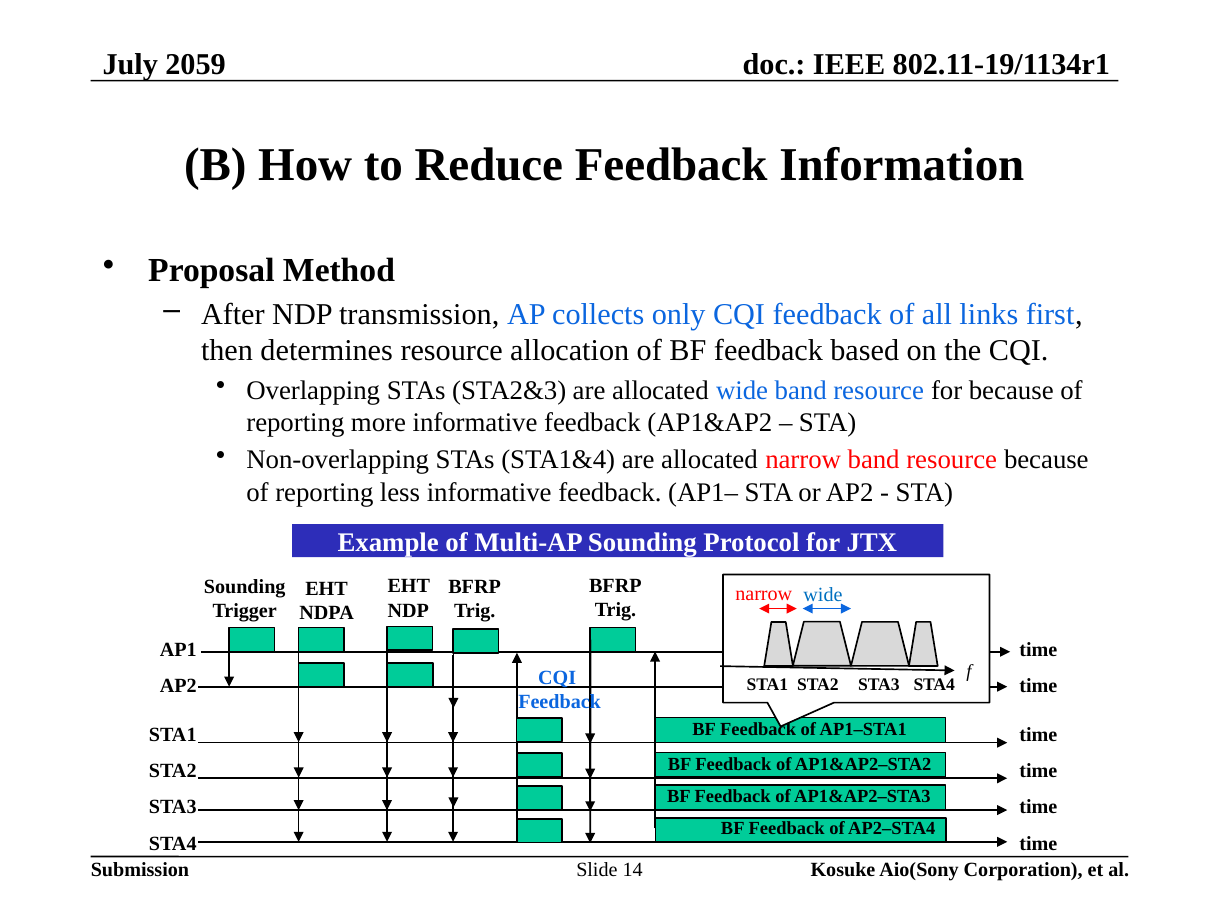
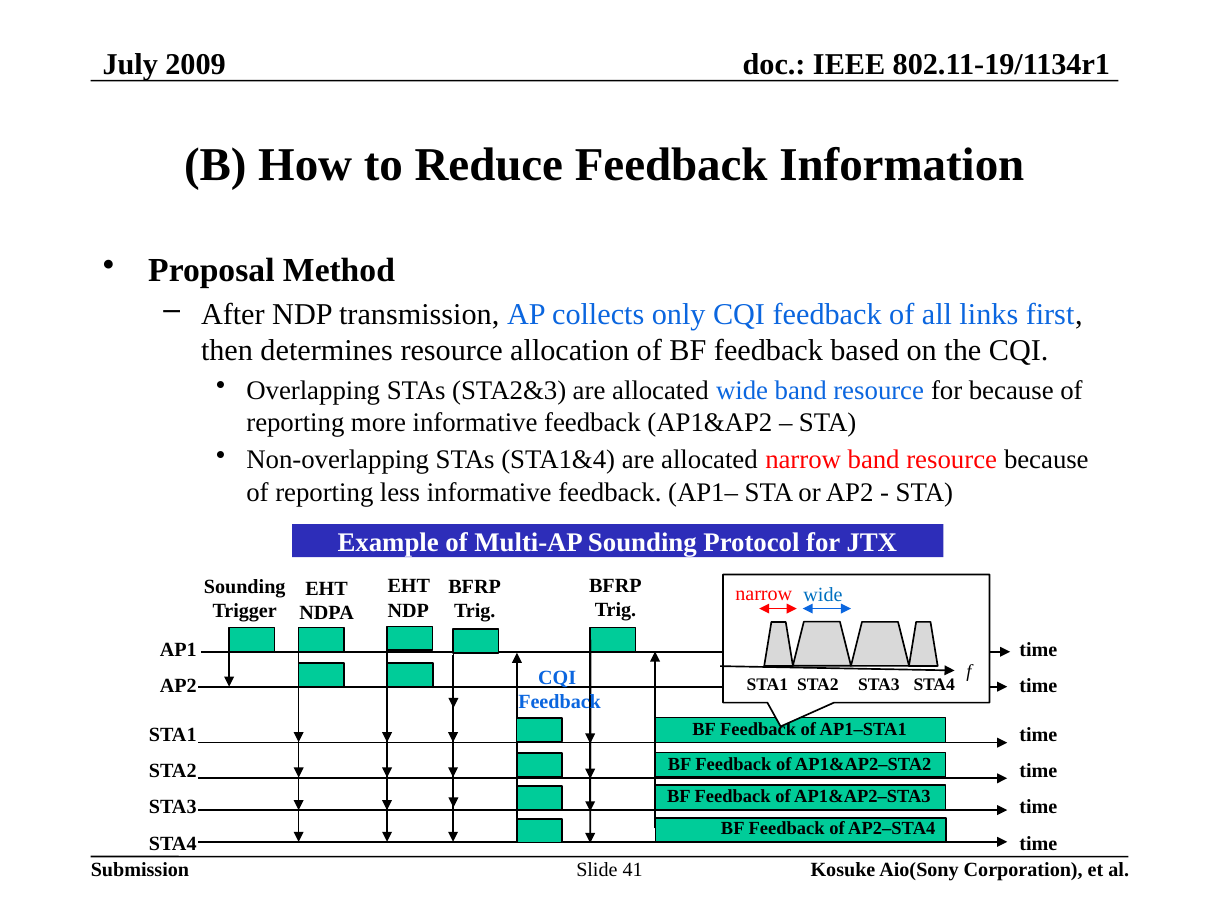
2059: 2059 -> 2009
14: 14 -> 41
